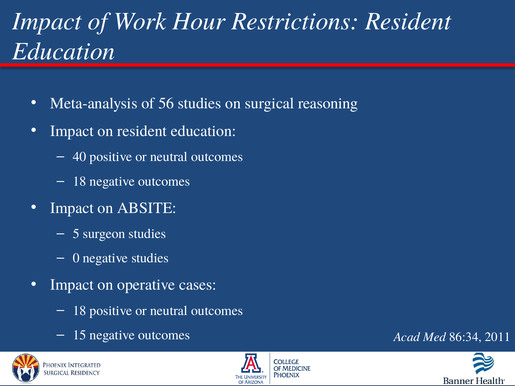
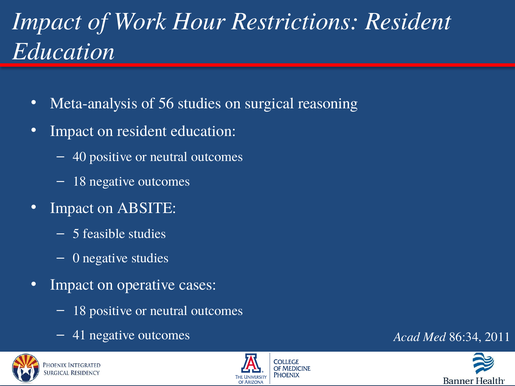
surgeon: surgeon -> feasible
15: 15 -> 41
